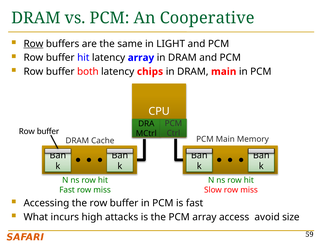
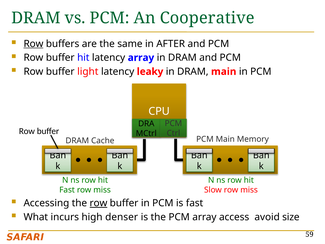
LIGHT: LIGHT -> AFTER
both: both -> light
chips: chips -> leaky
row at (98, 203) underline: none -> present
attacks: attacks -> denser
